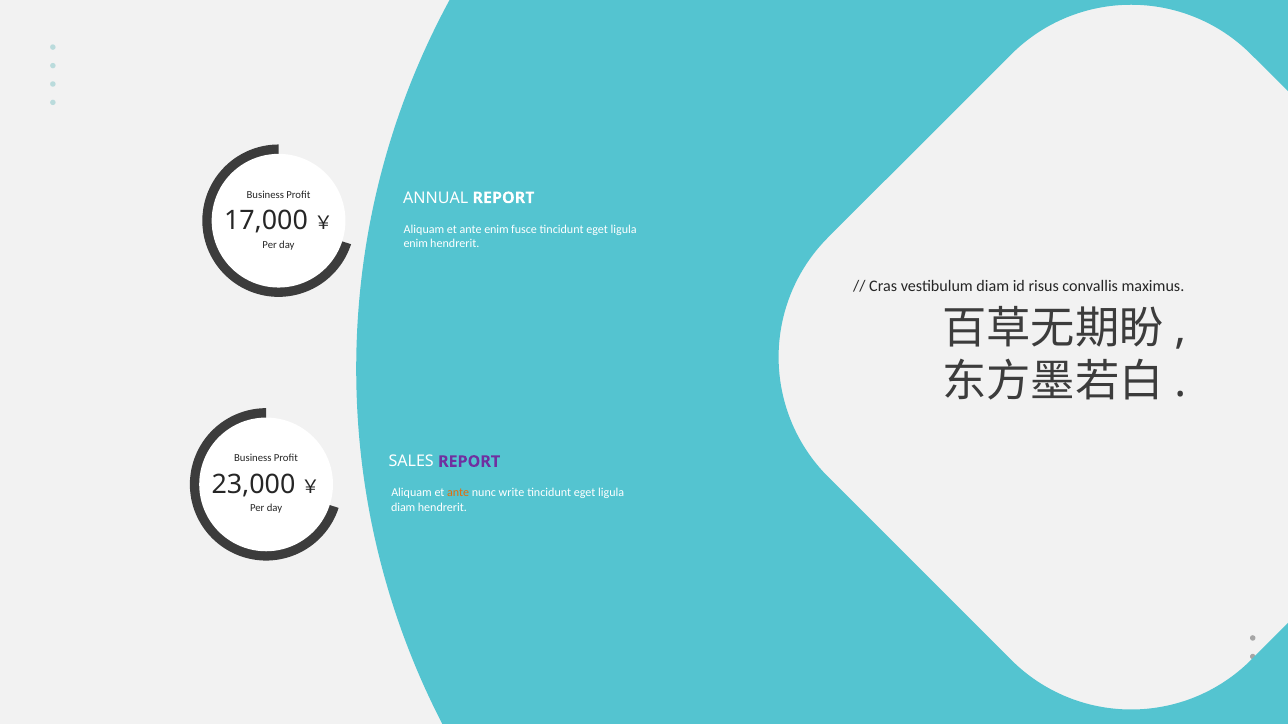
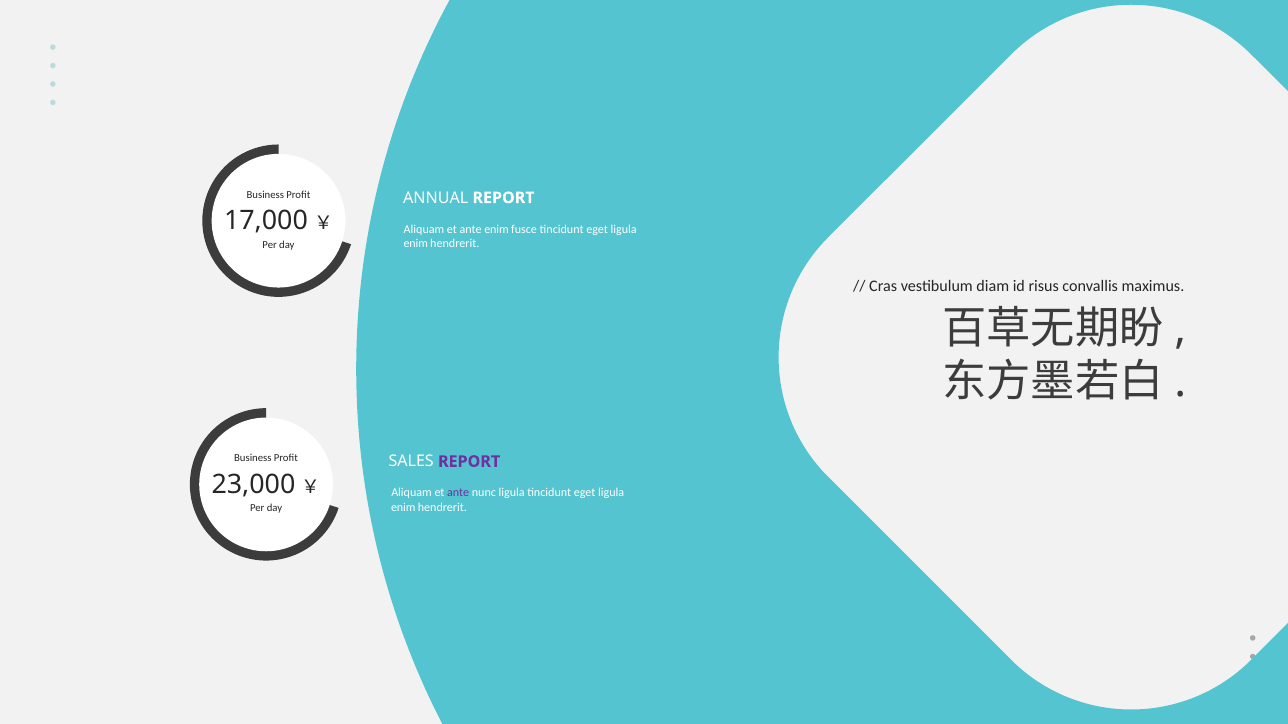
ante at (458, 493) colour: orange -> purple
nunc write: write -> ligula
diam at (403, 508): diam -> enim
